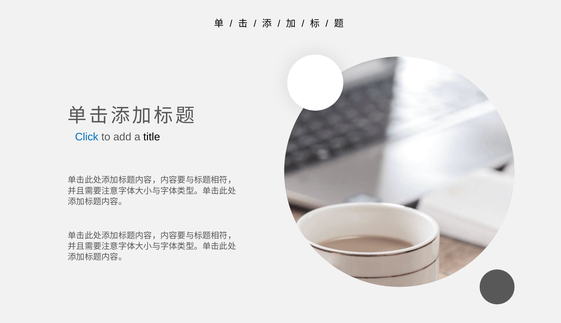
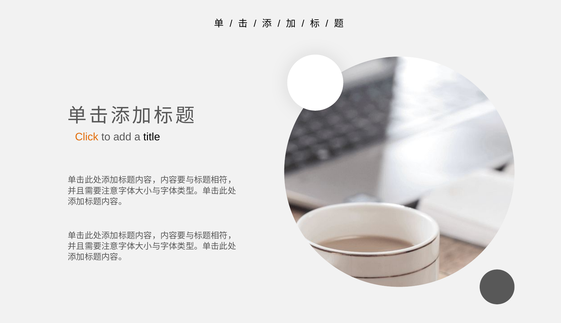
Click colour: blue -> orange
